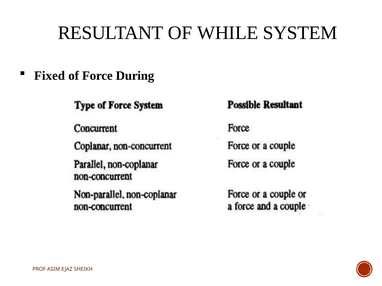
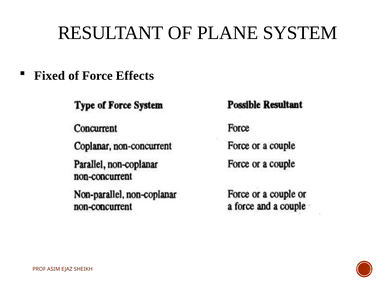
WHILE: WHILE -> PLANE
During: During -> Effects
